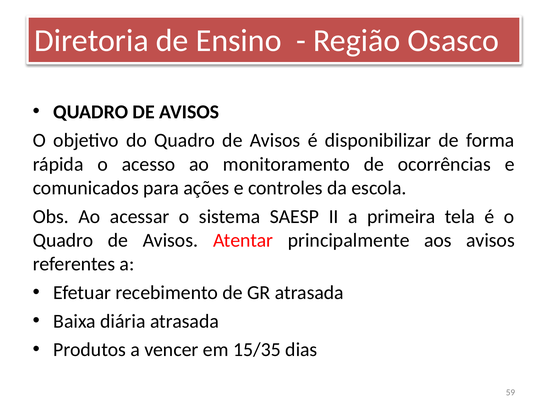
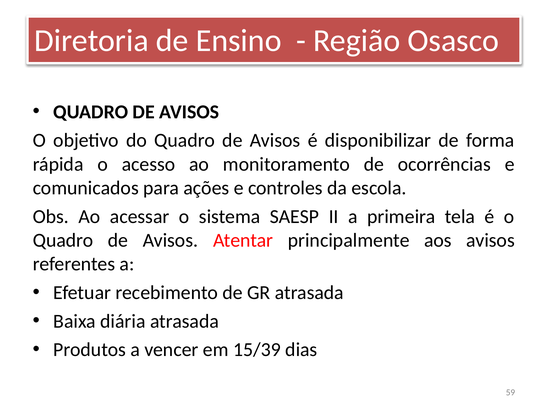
15/35: 15/35 -> 15/39
